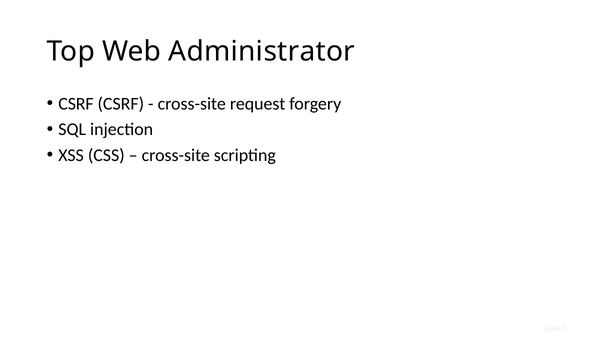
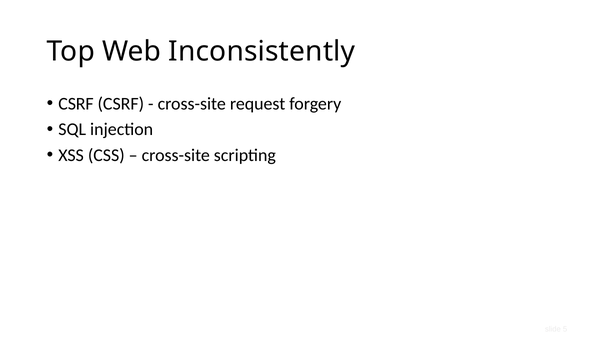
Administrator: Administrator -> Inconsistently
